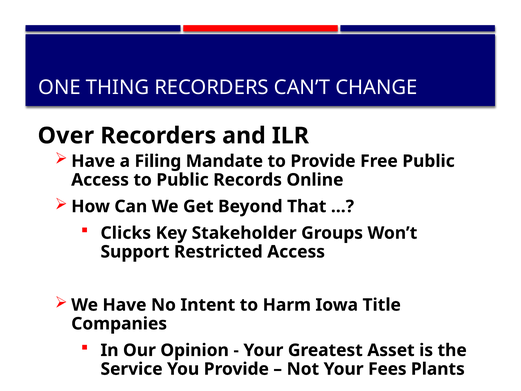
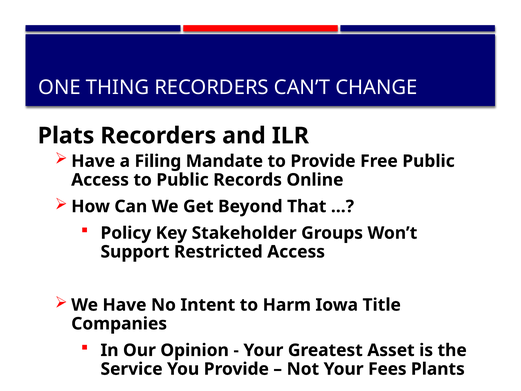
Over: Over -> Plats
Clicks: Clicks -> Policy
